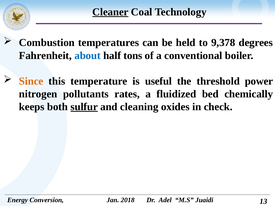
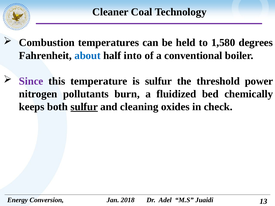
Cleaner underline: present -> none
9,378: 9,378 -> 1,580
tons: tons -> into
Since colour: orange -> purple
is useful: useful -> sulfur
rates: rates -> burn
